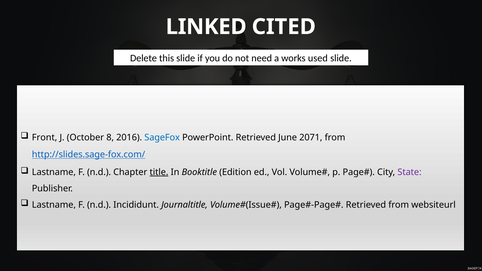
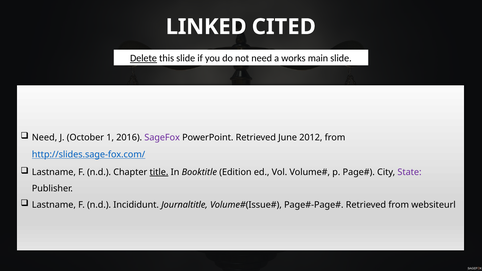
Delete underline: none -> present
used: used -> main
Front at (45, 138): Front -> Need
8: 8 -> 1
SageFox colour: blue -> purple
2071: 2071 -> 2012
